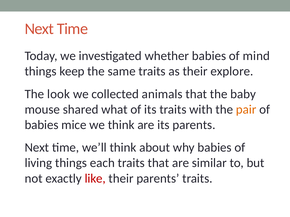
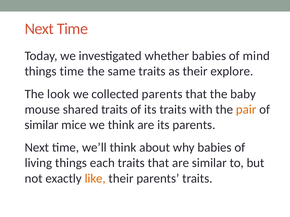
things keep: keep -> time
collected animals: animals -> parents
shared what: what -> traits
babies at (42, 125): babies -> similar
like colour: red -> orange
